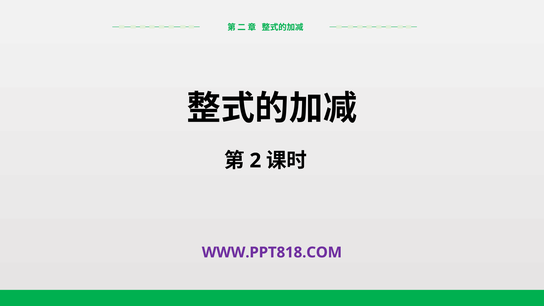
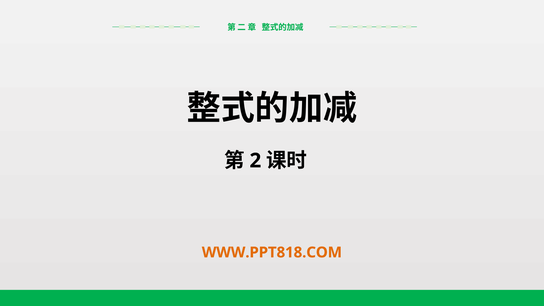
WWW.PPT818.COM colour: purple -> orange
